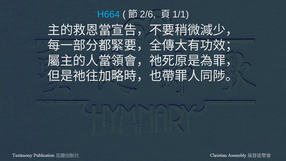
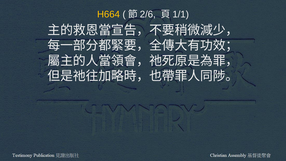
H664 colour: light blue -> yellow
